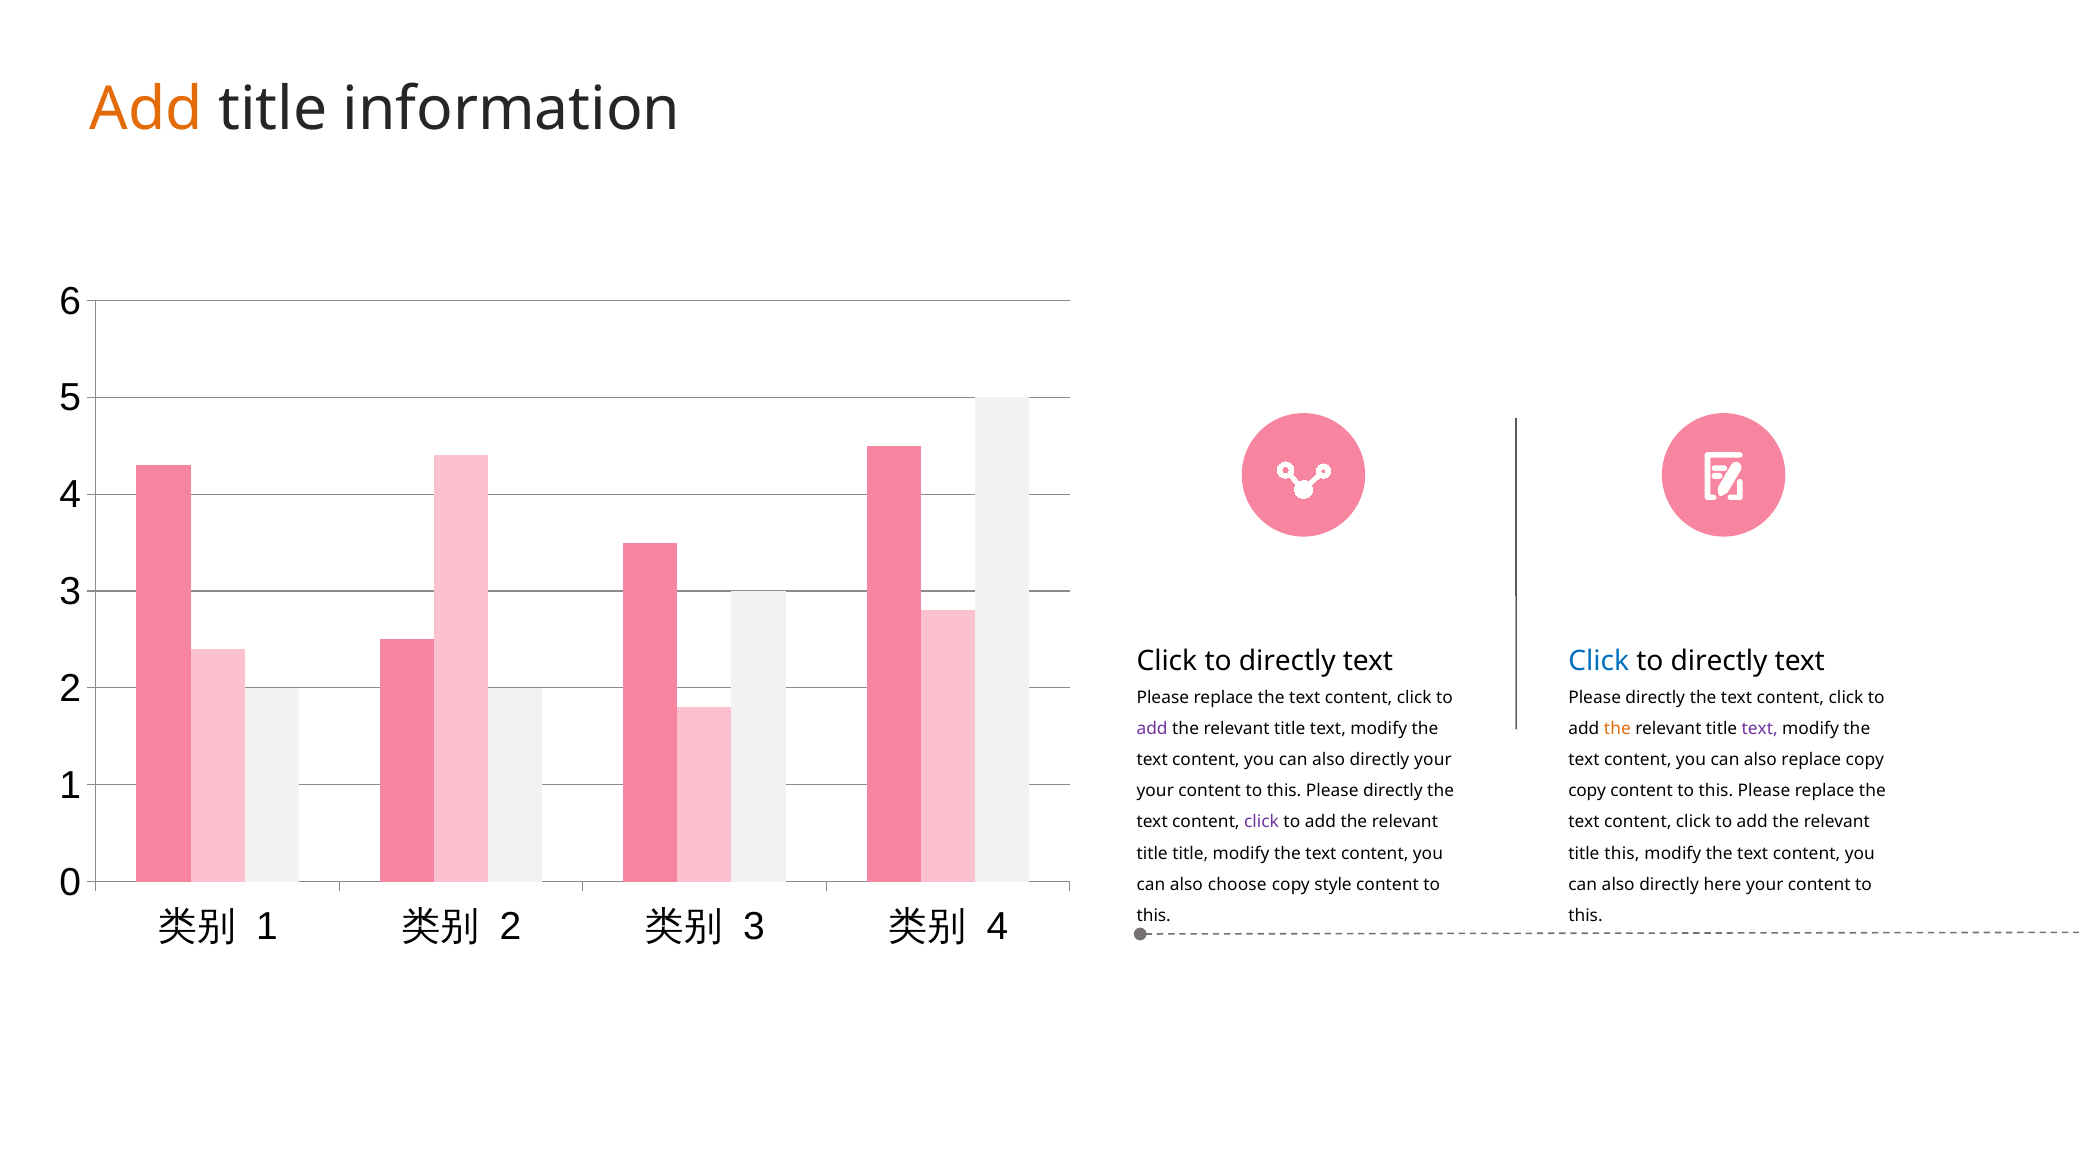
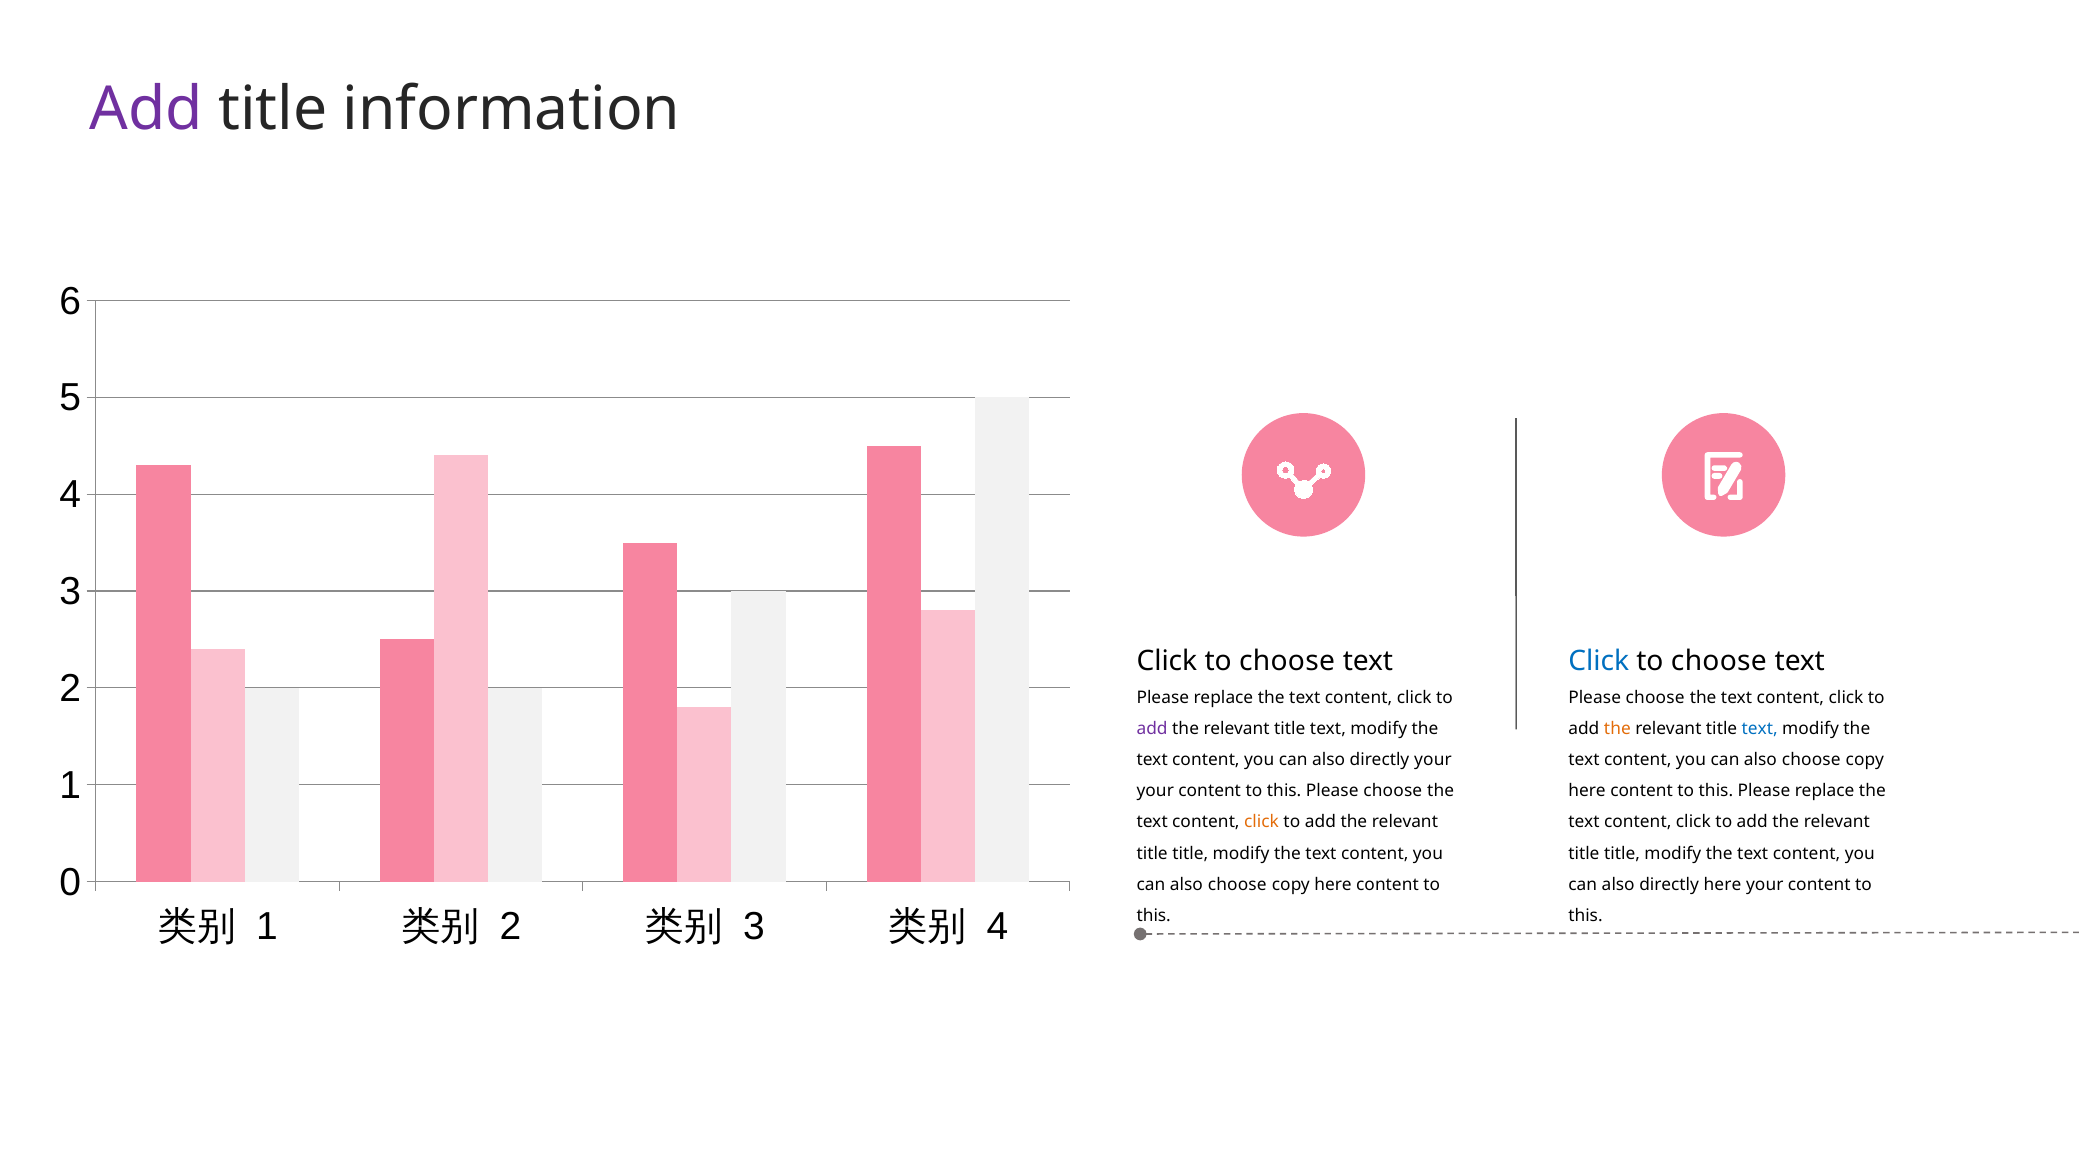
Add at (146, 109) colour: orange -> purple
directly at (1287, 660): directly -> choose
directly at (1719, 660): directly -> choose
directly at (1655, 697): directly -> choose
text at (1760, 728) colour: purple -> blue
replace at (1811, 760): replace -> choose
this Please directly: directly -> choose
copy at (1587, 791): copy -> here
click at (1262, 822) colour: purple -> orange
this at (1622, 853): this -> title
style at (1333, 884): style -> here
